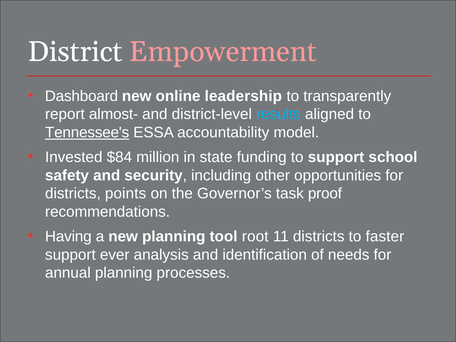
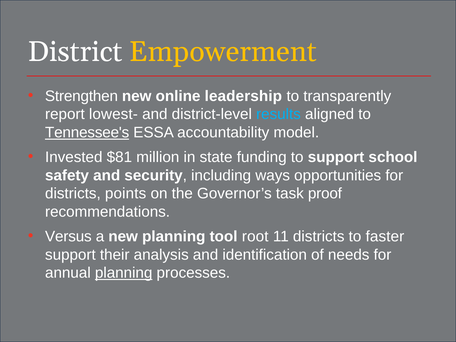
Empowerment colour: pink -> yellow
Dashboard: Dashboard -> Strengthen
almost-: almost- -> lowest-
$84: $84 -> $81
other: other -> ways
Having: Having -> Versus
ever: ever -> their
planning at (124, 273) underline: none -> present
